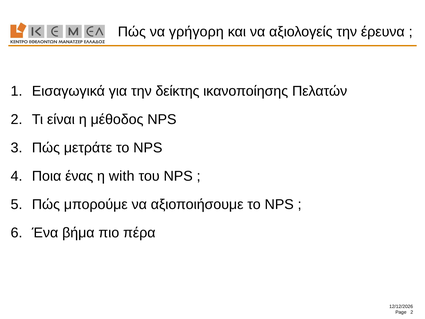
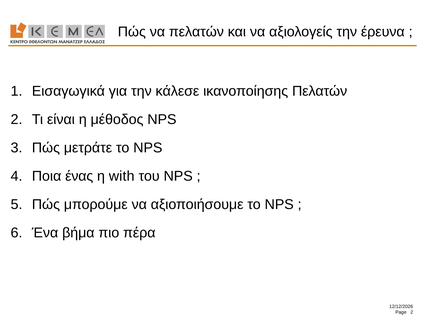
να γρήγορη: γρήγορη -> πελατών
δείκτης: δείκτης -> κάλεσε
